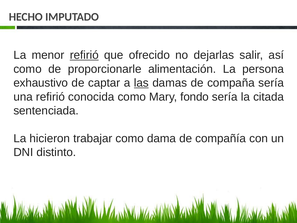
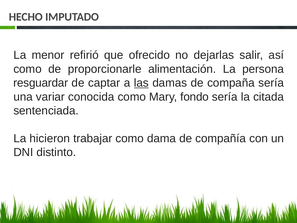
refirió at (84, 55) underline: present -> none
exhaustivo: exhaustivo -> resguardar
una refirió: refirió -> variar
